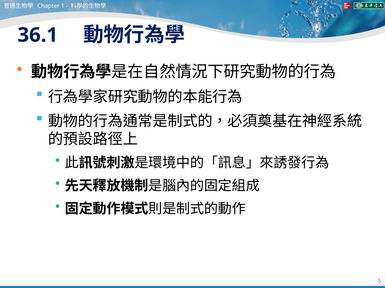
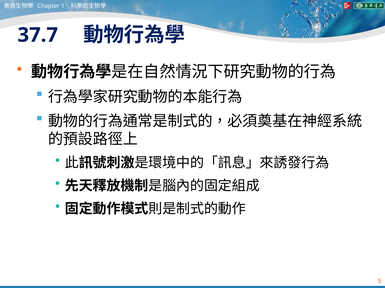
36.1: 36.1 -> 37.7
